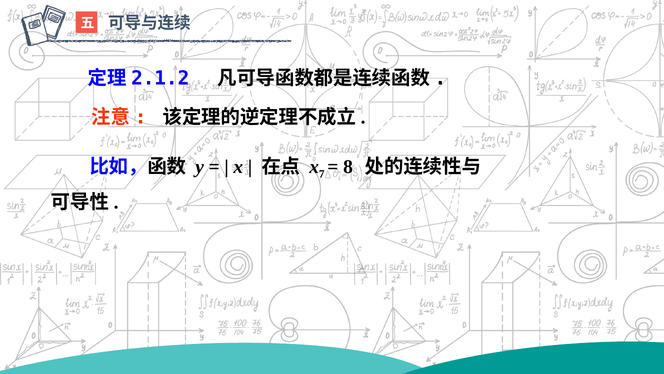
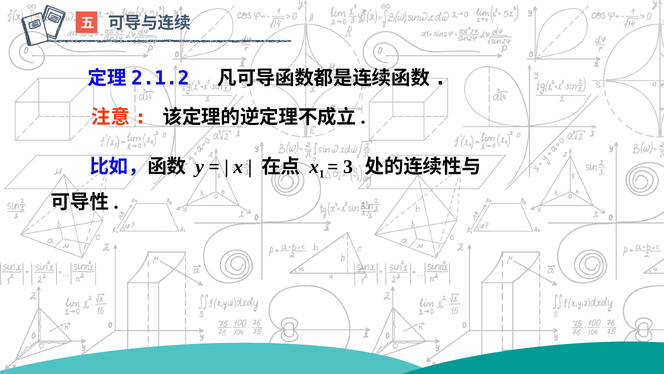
7: 7 -> 1
8: 8 -> 3
